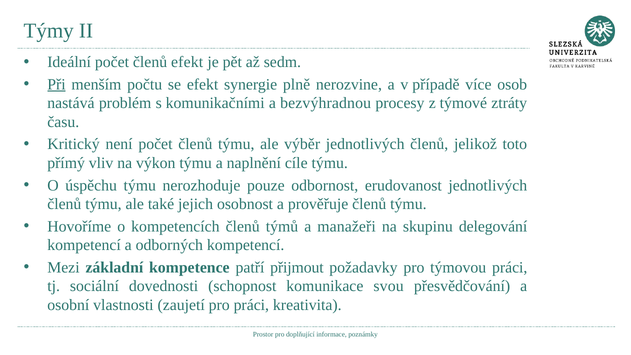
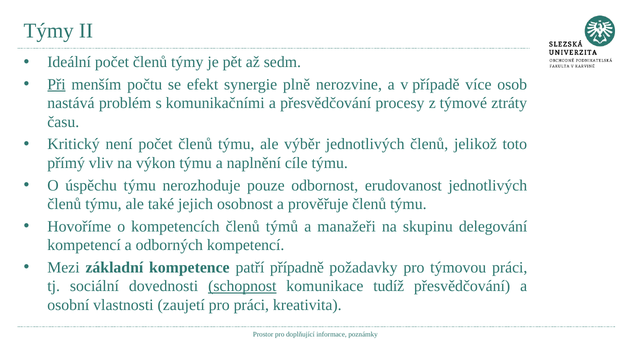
členů efekt: efekt -> týmy
a bezvýhradnou: bezvýhradnou -> přesvědčování
přijmout: přijmout -> případně
schopnost underline: none -> present
svou: svou -> tudíž
